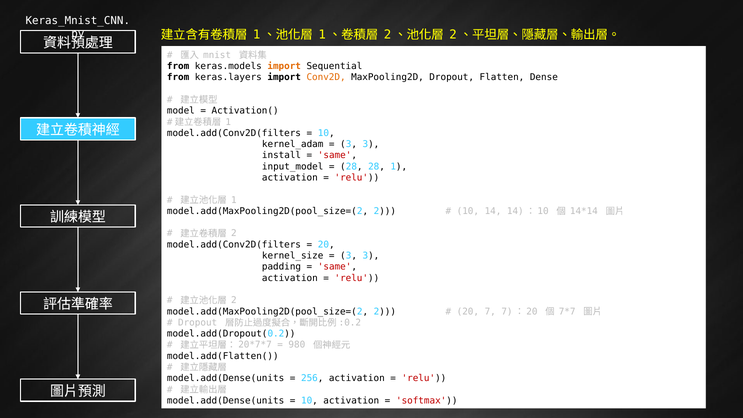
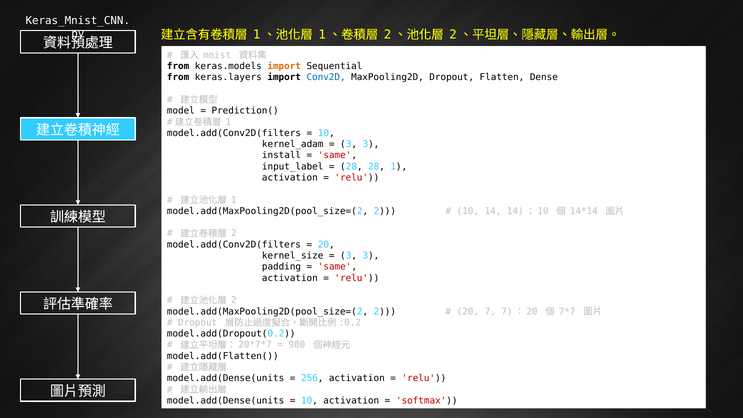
Conv2D colour: orange -> blue
Activation(: Activation( -> Prediction(
input_model: input_model -> input_label
